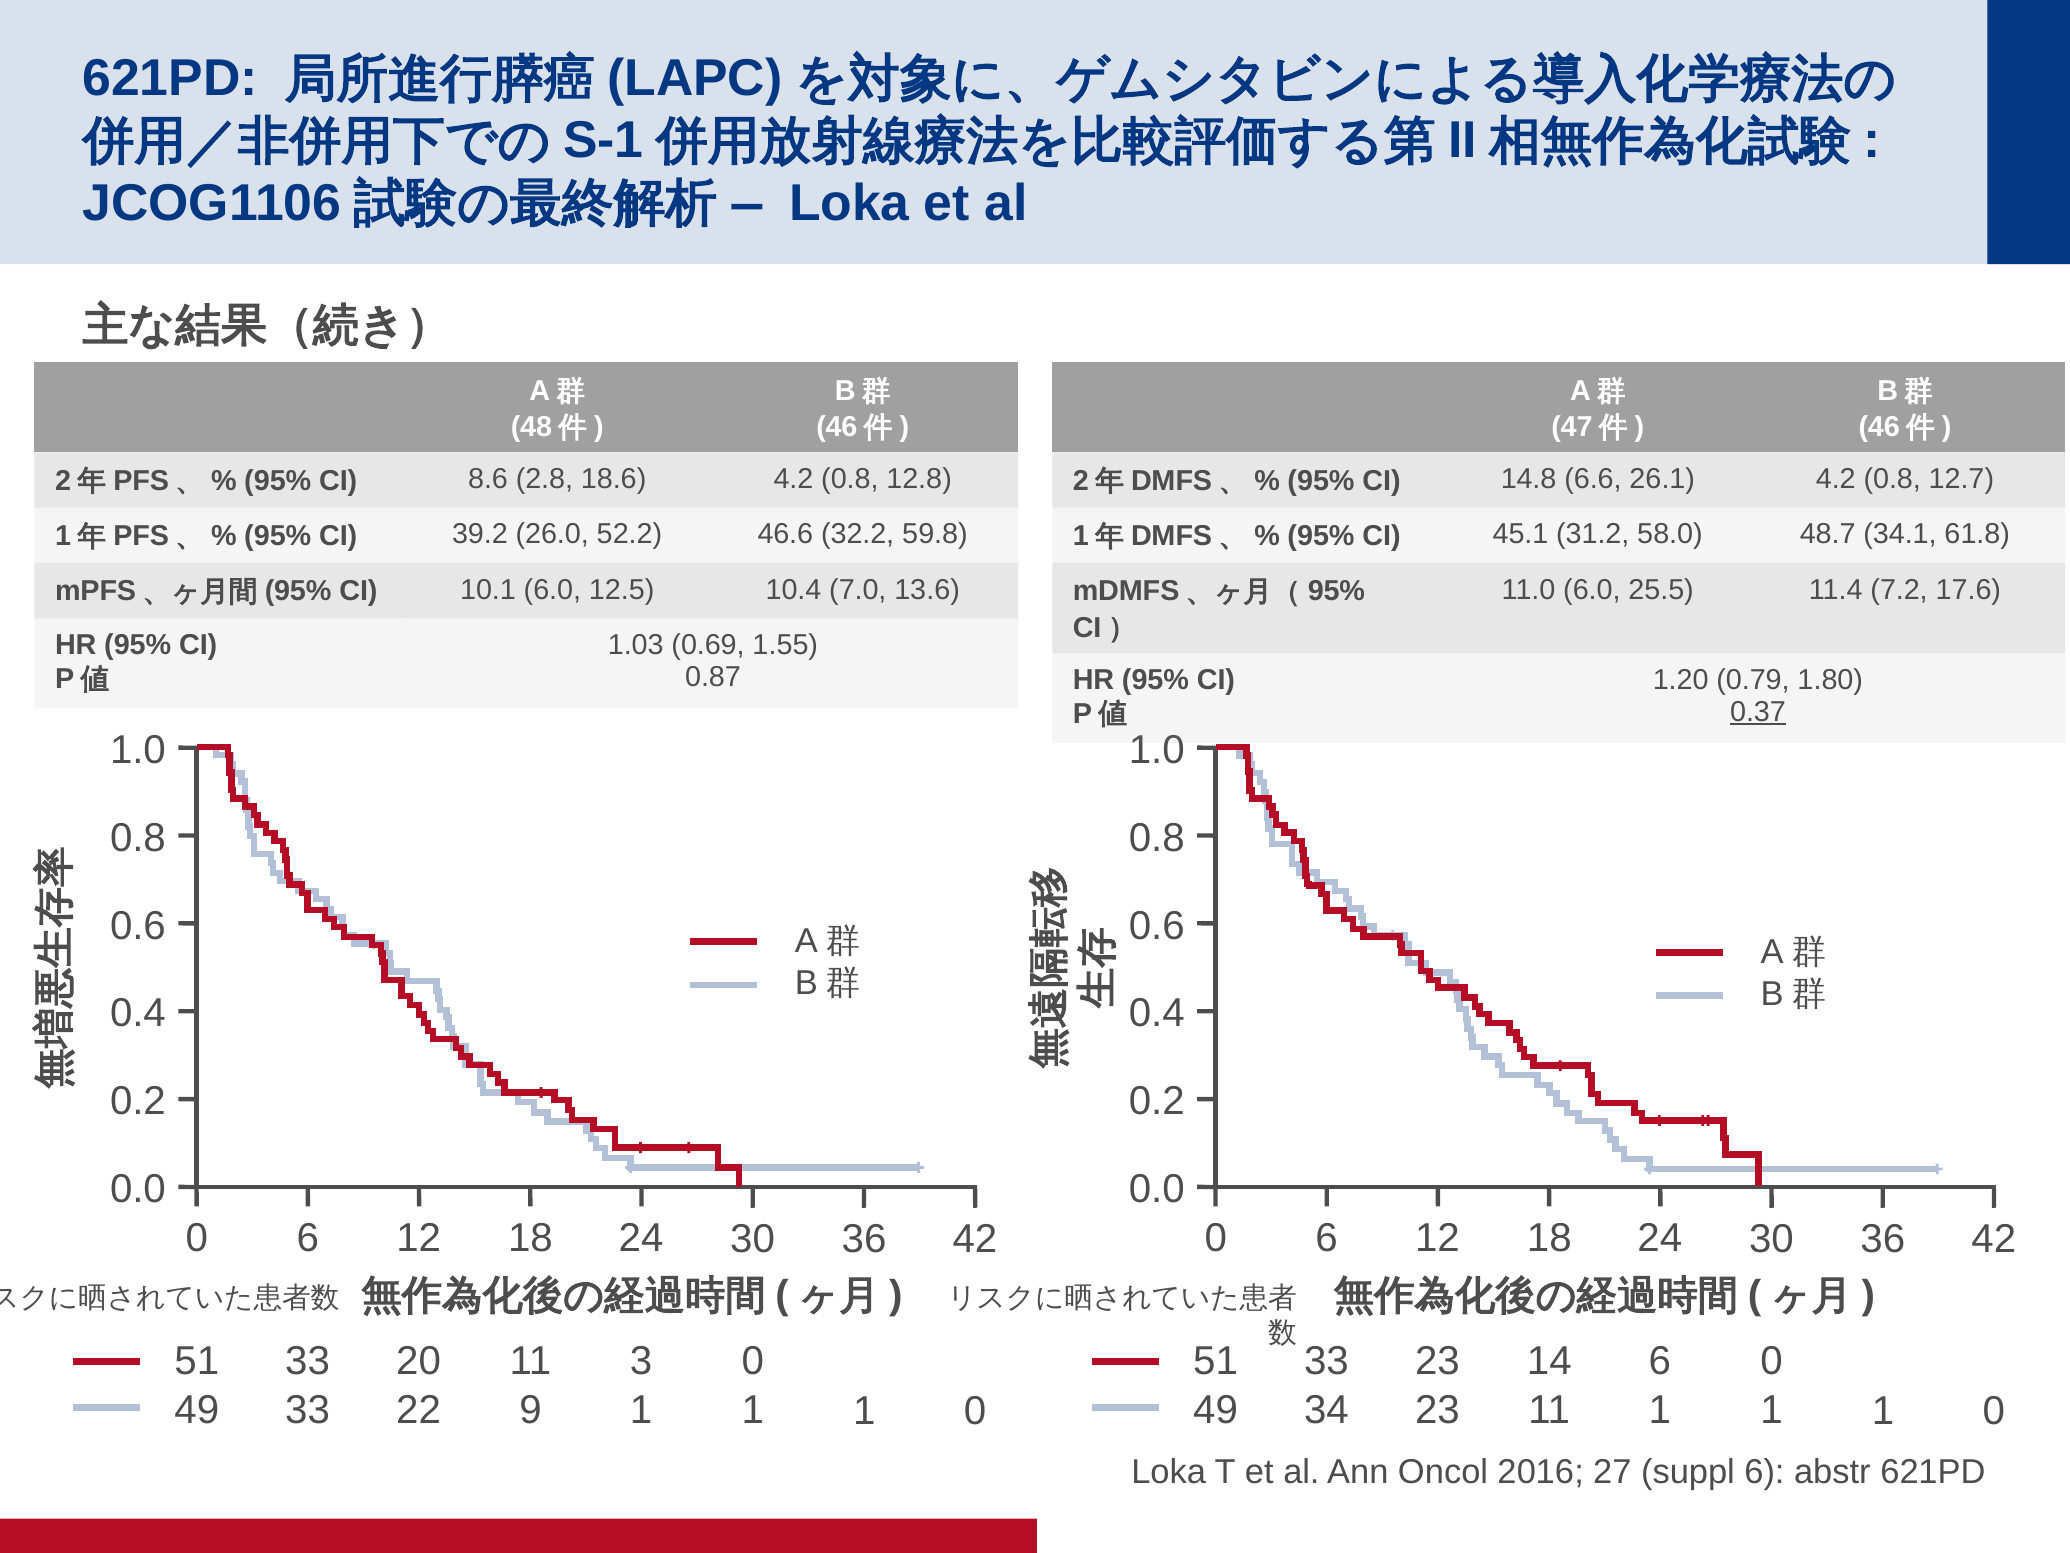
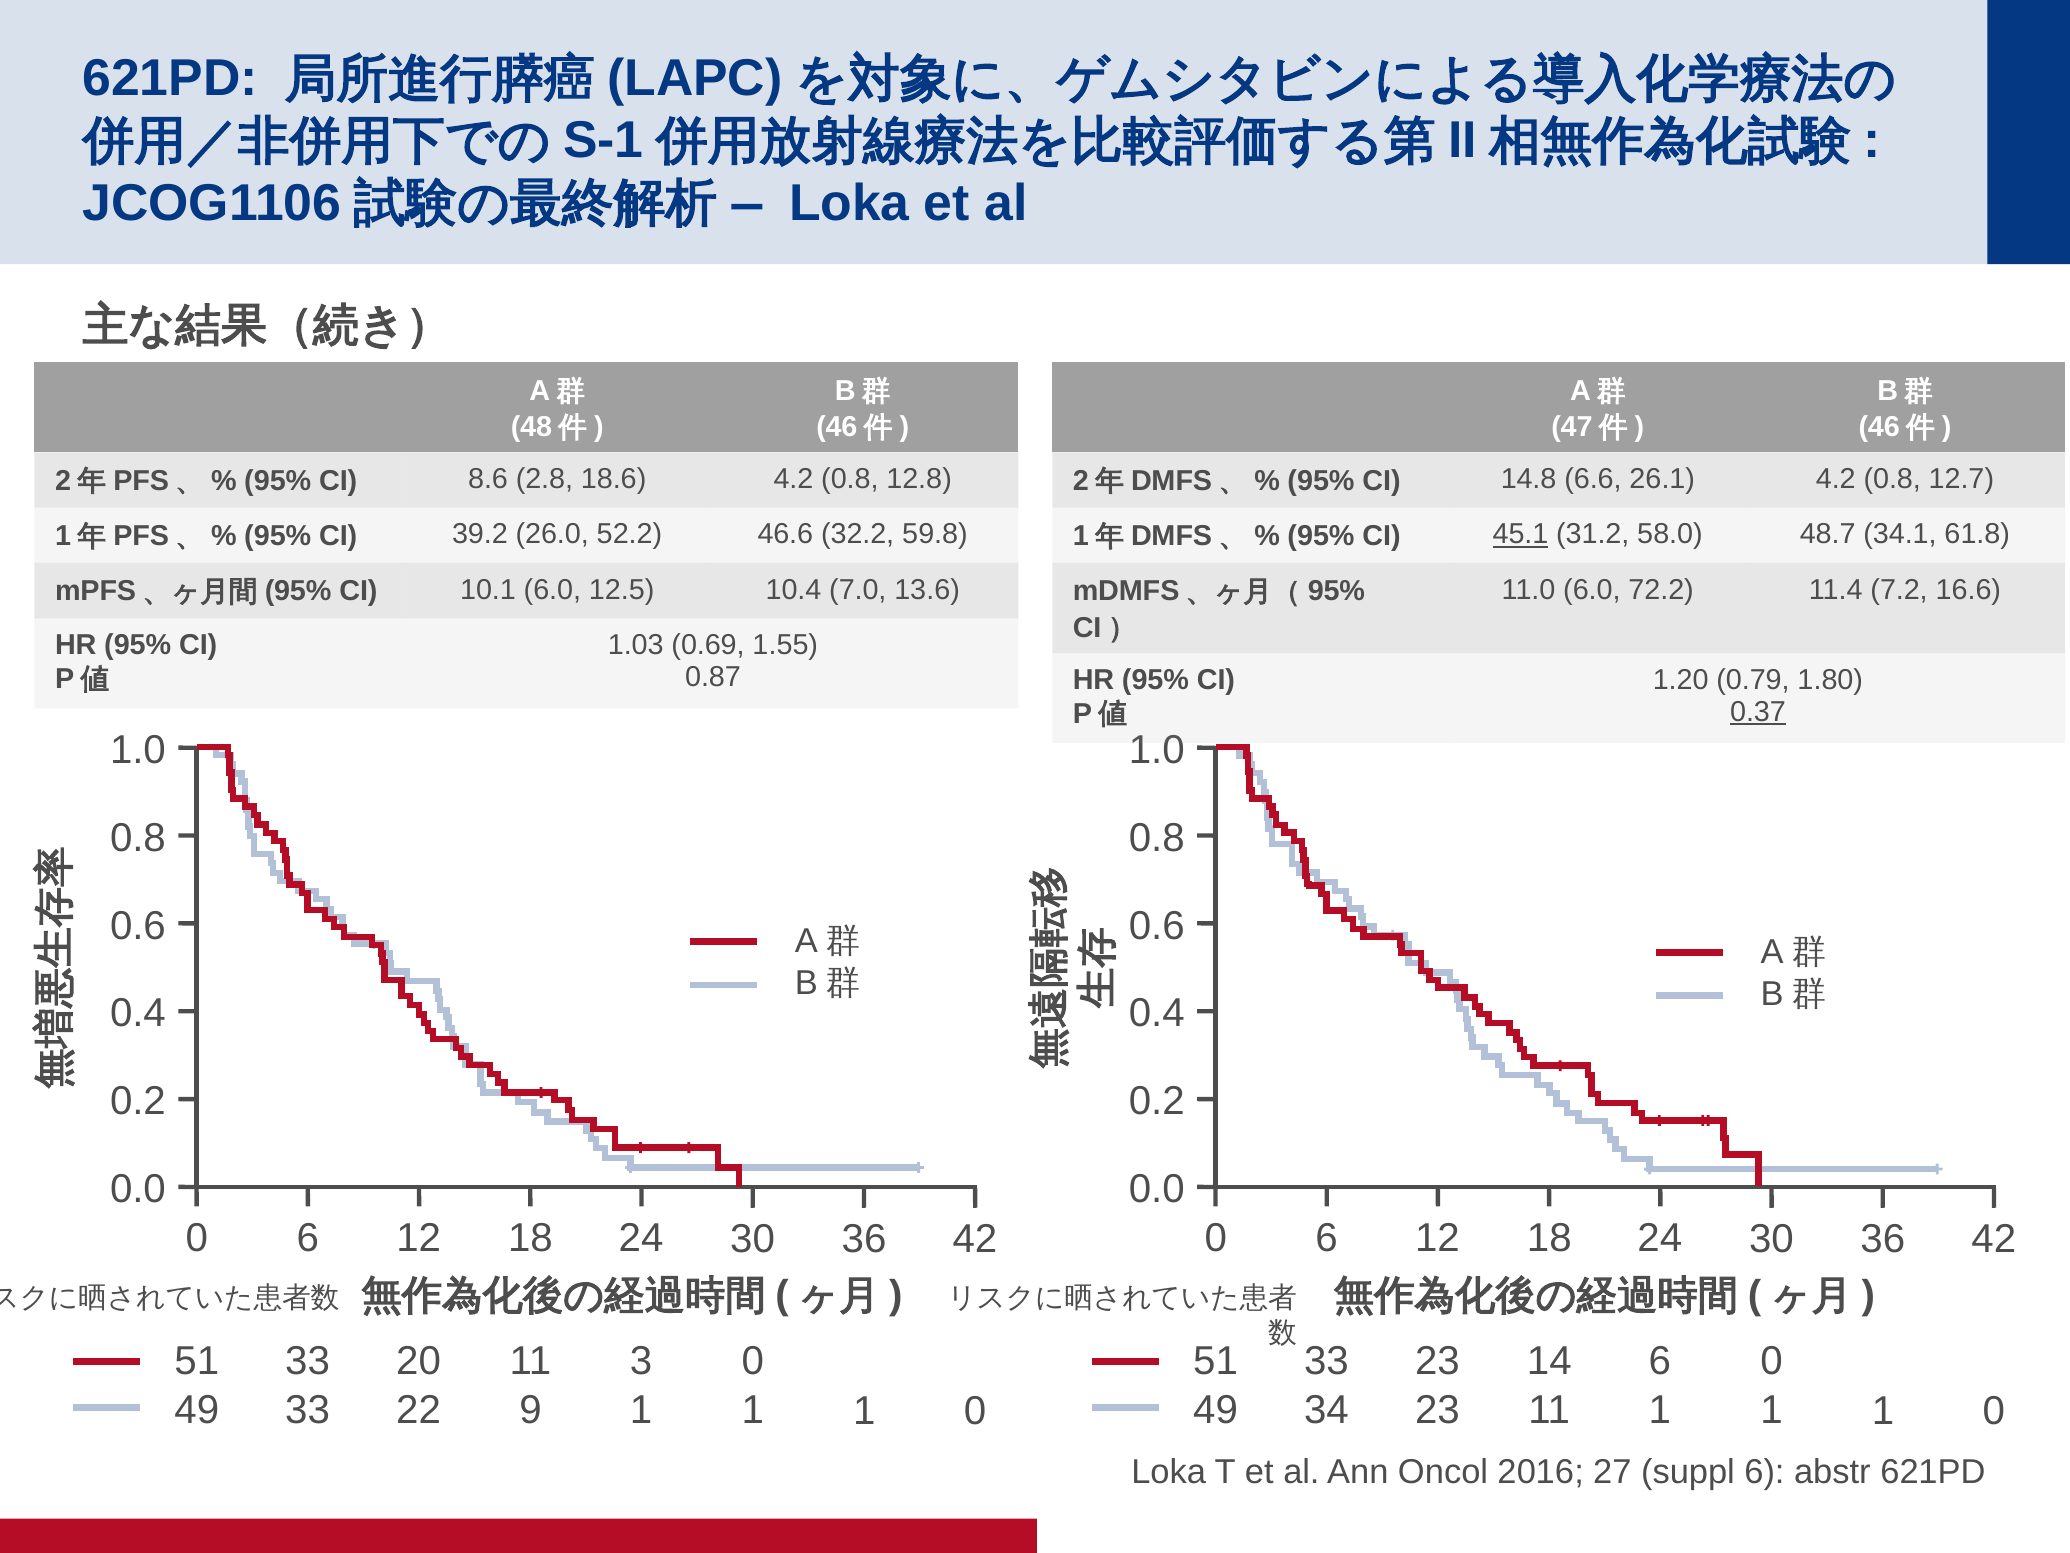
45.1 underline: none -> present
25.5: 25.5 -> 72.2
17.6: 17.6 -> 16.6
